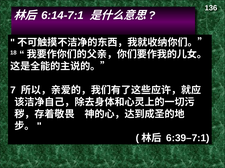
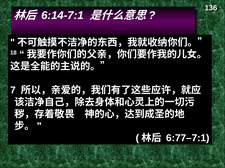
6:39–7:1: 6:39–7:1 -> 6:77–7:1
